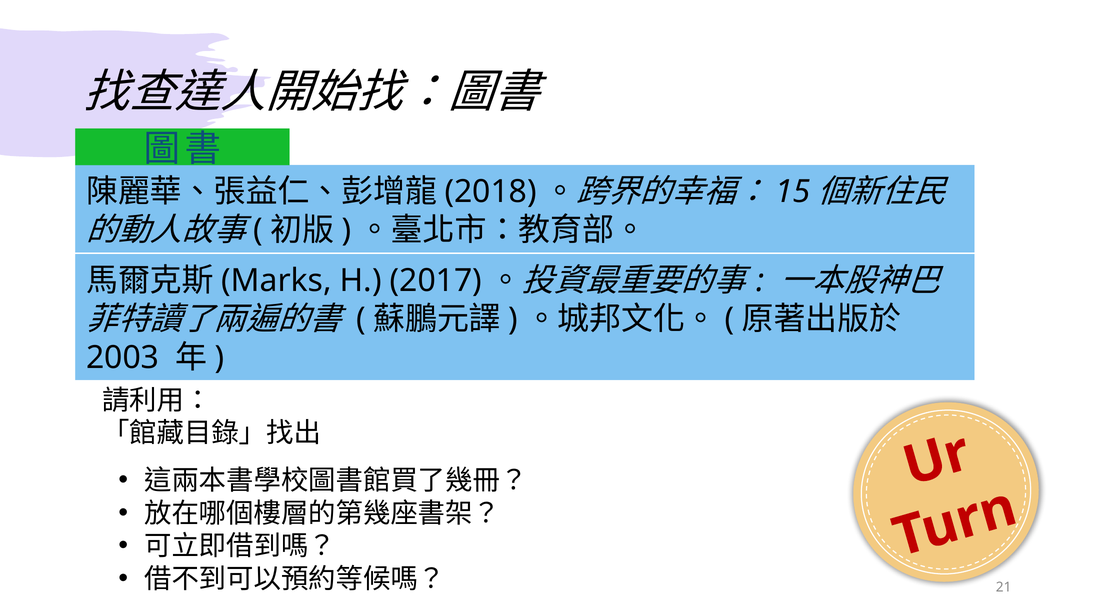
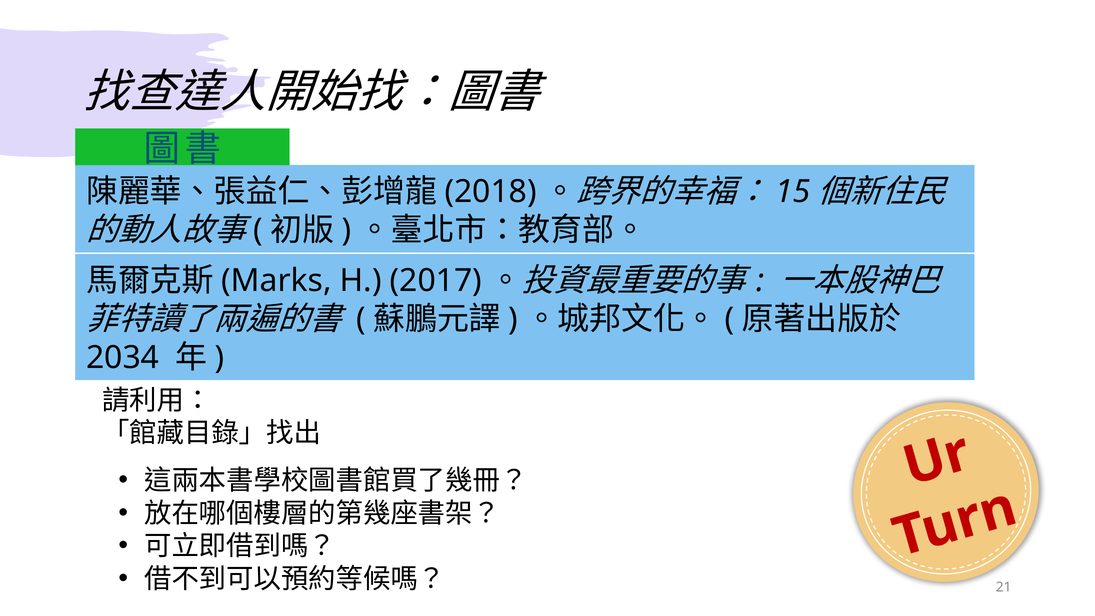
2003: 2003 -> 2034
